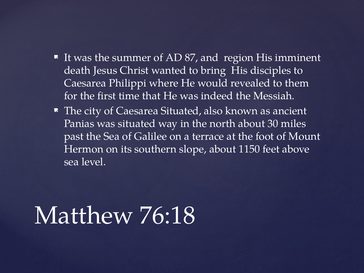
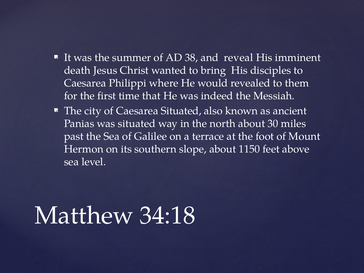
87: 87 -> 38
region: region -> reveal
76:18: 76:18 -> 34:18
